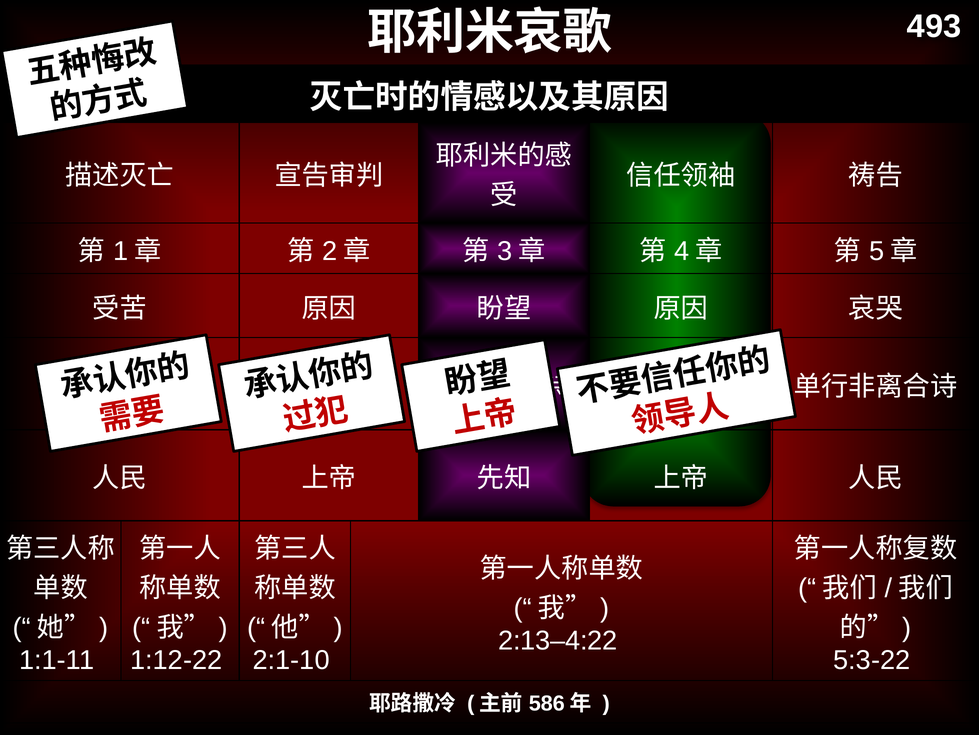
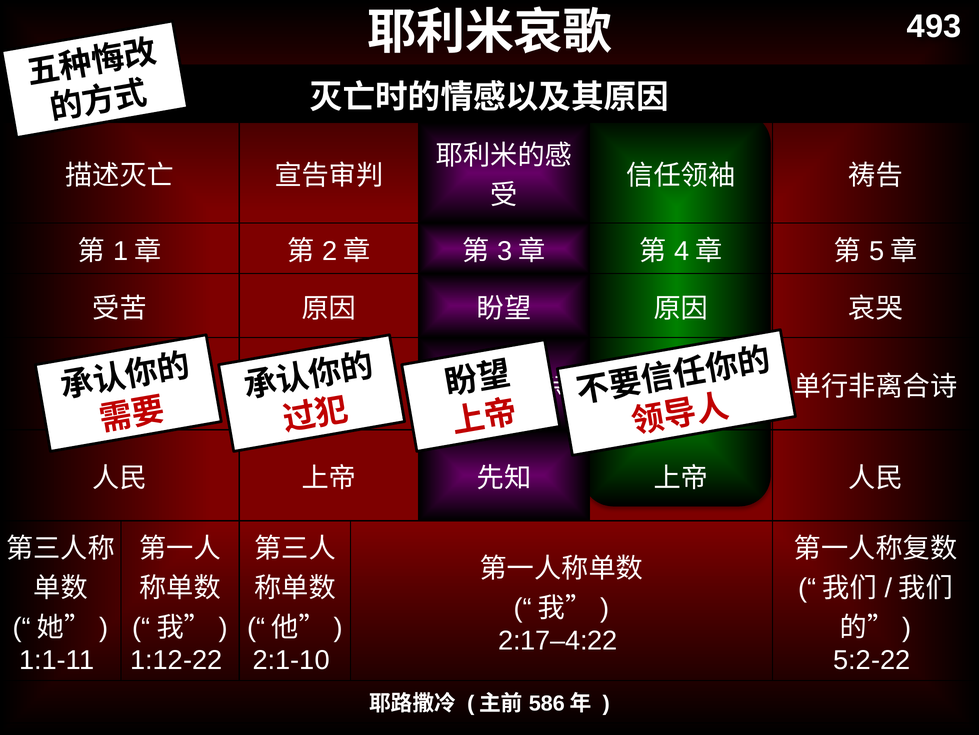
2:13–4:22: 2:13–4:22 -> 2:17–4:22
5:3-22: 5:3-22 -> 5:2-22
